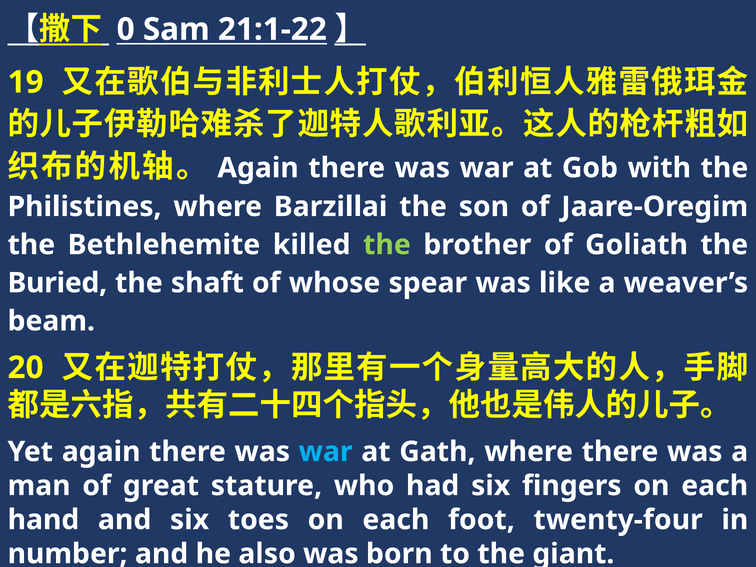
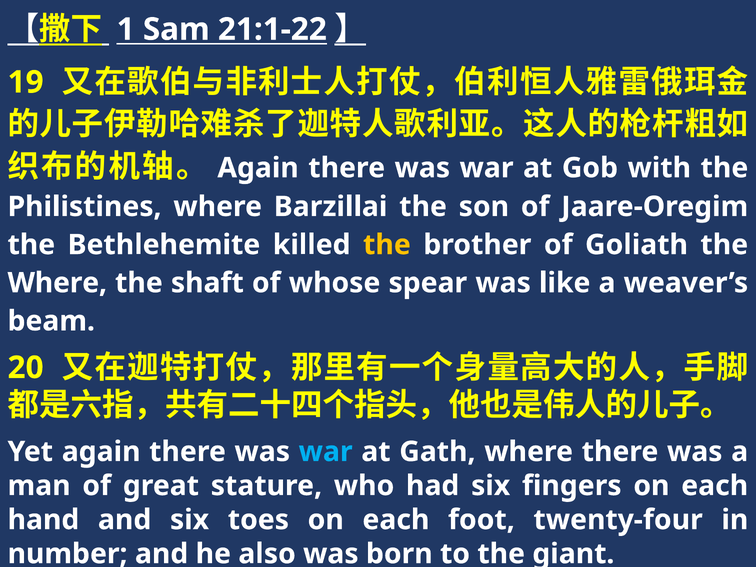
0: 0 -> 1
the at (387, 245) colour: light green -> yellow
Buried at (57, 283): Buried -> Where
